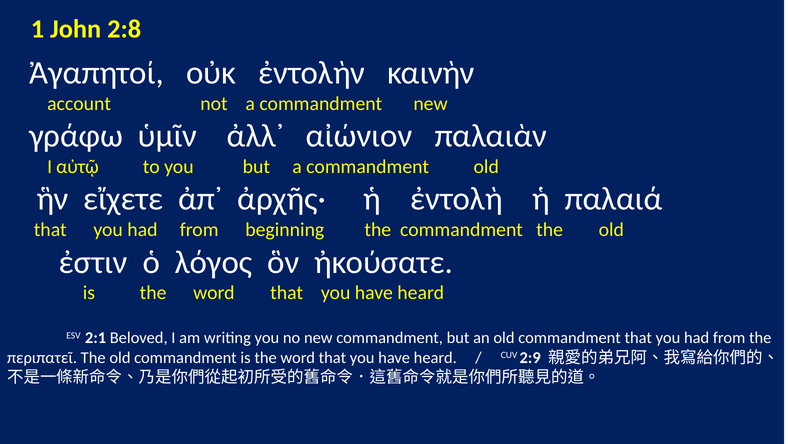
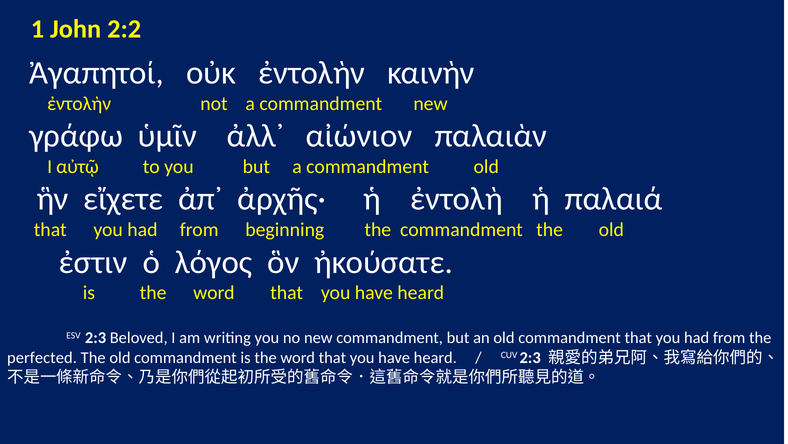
2:8: 2:8 -> 2:2
account at (79, 104): account -> ἐντολὴν
ESV 2:1: 2:1 -> 2:3
περιπατεῖ: περιπατεῖ -> perfected
CUV 2:9: 2:9 -> 2:3
